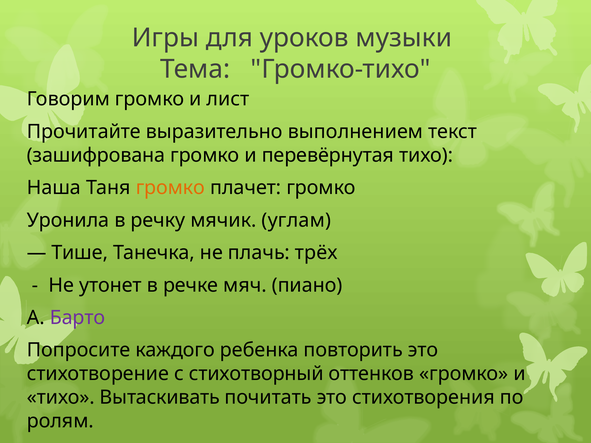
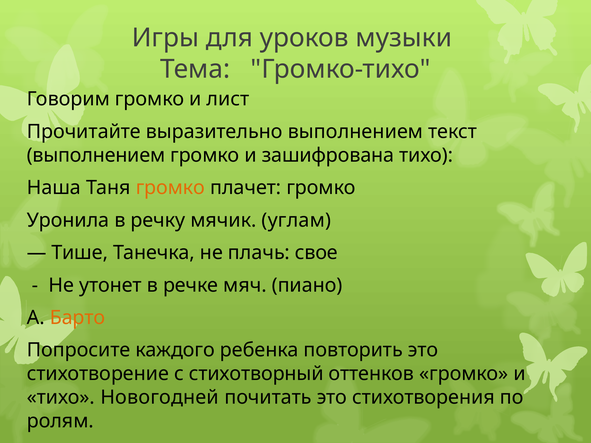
зашифрована at (96, 155): зашифрована -> выполнением
перевёрнутая: перевёрнутая -> зашифрована
трёх: трёх -> свое
Барто colour: purple -> orange
Вытаскивать: Вытаскивать -> Новогодней
